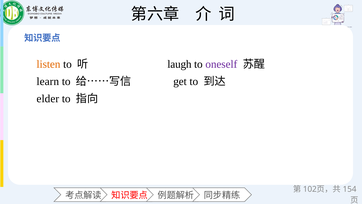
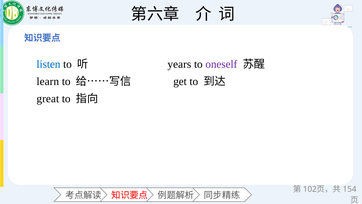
listen colour: orange -> blue
laugh: laugh -> years
elder: elder -> great
